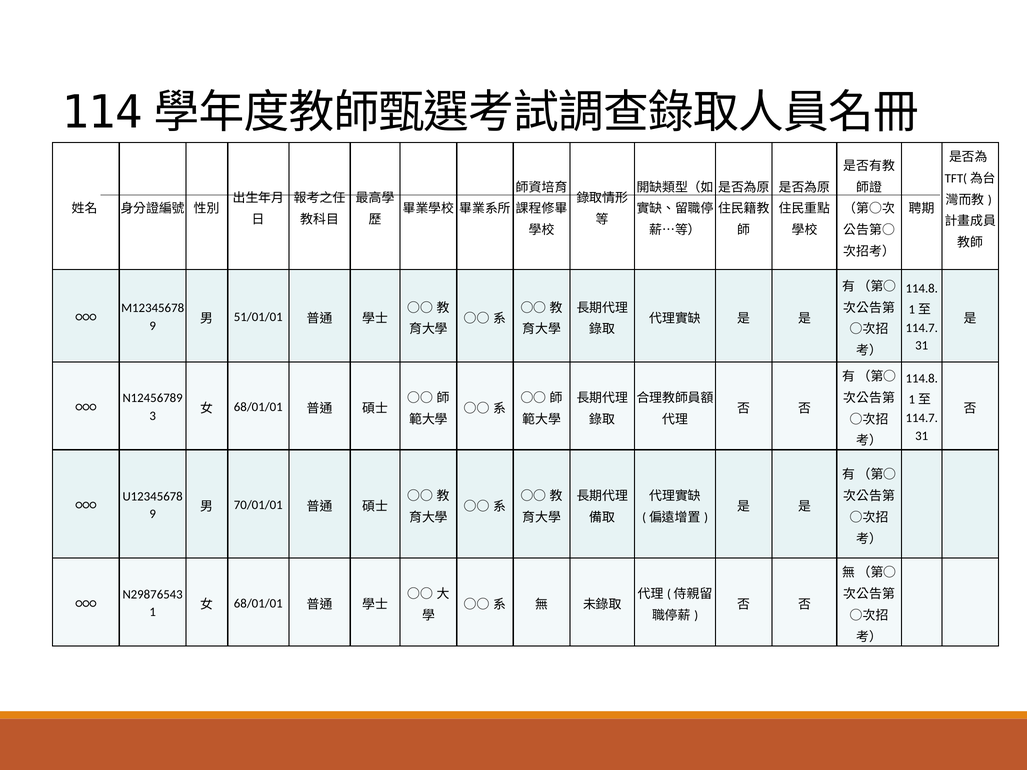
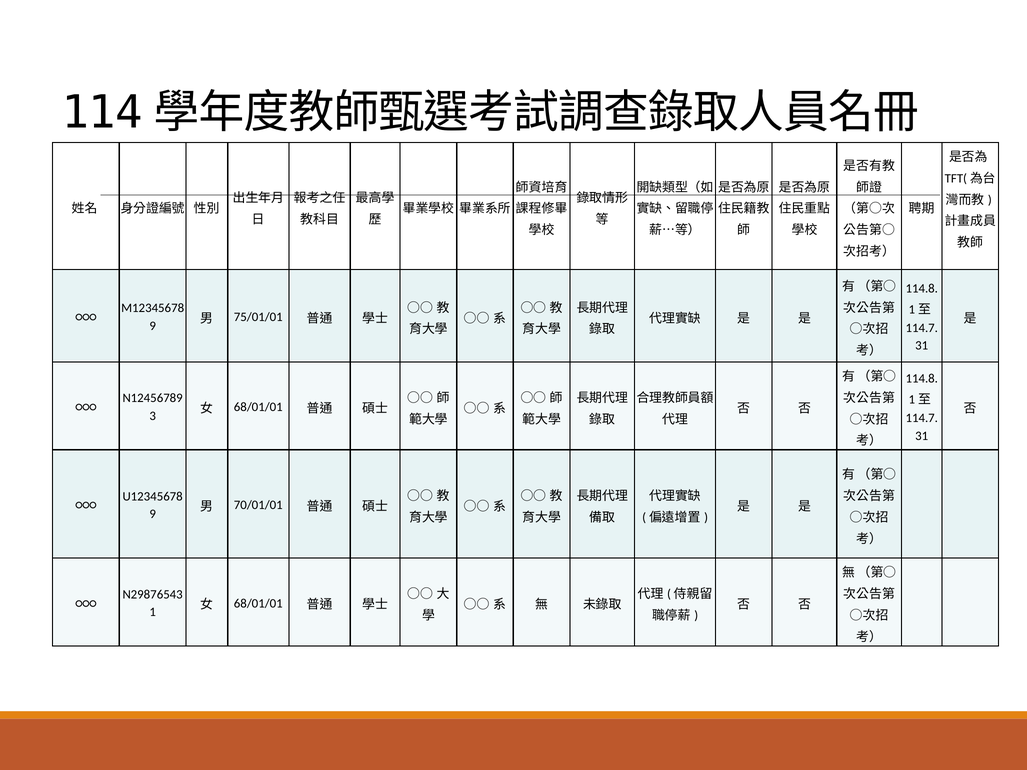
51/01/01: 51/01/01 -> 75/01/01
